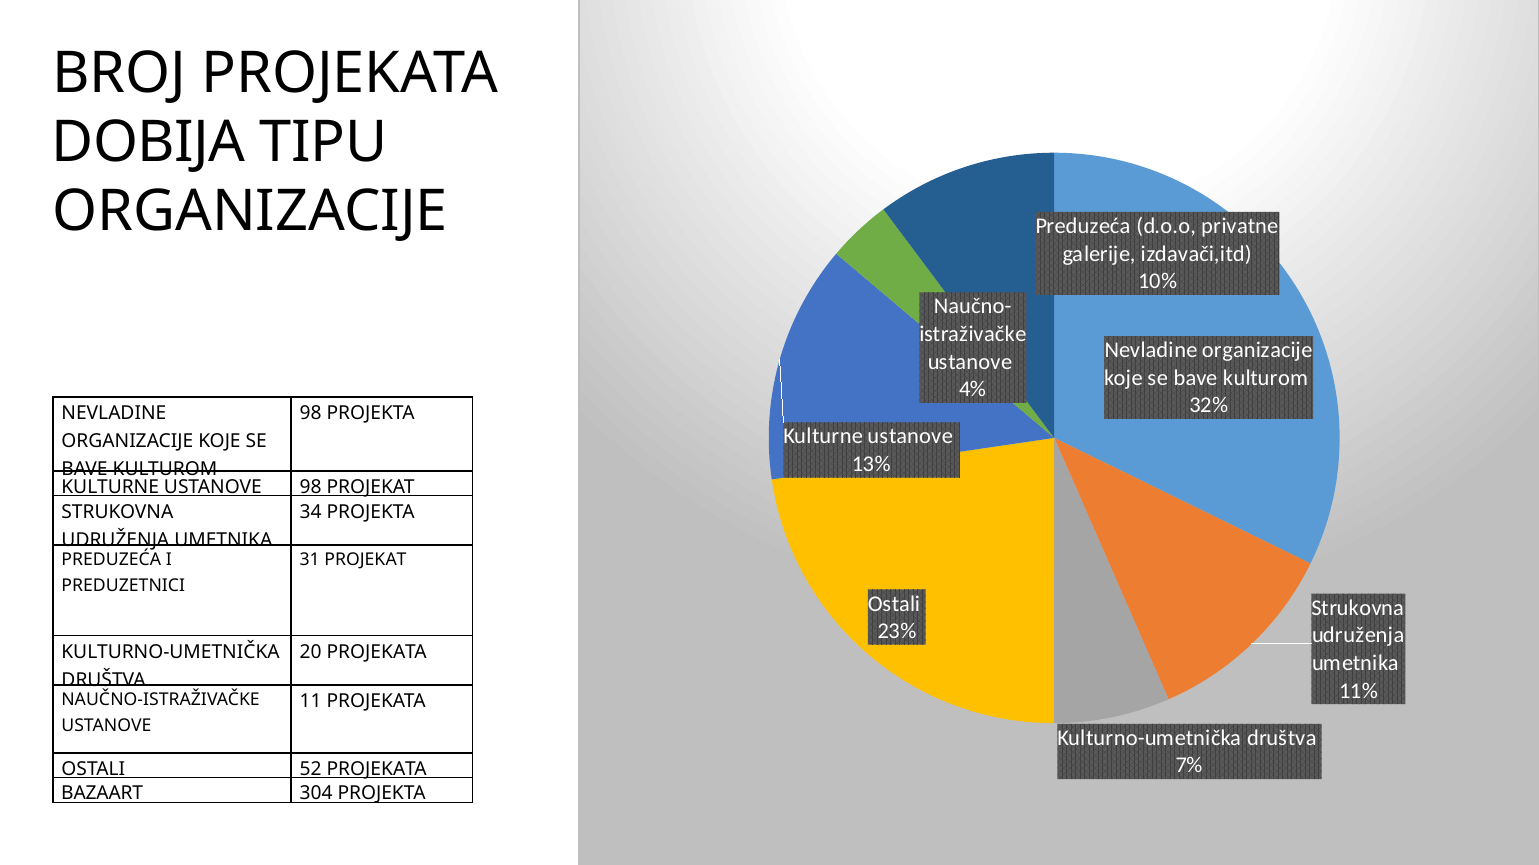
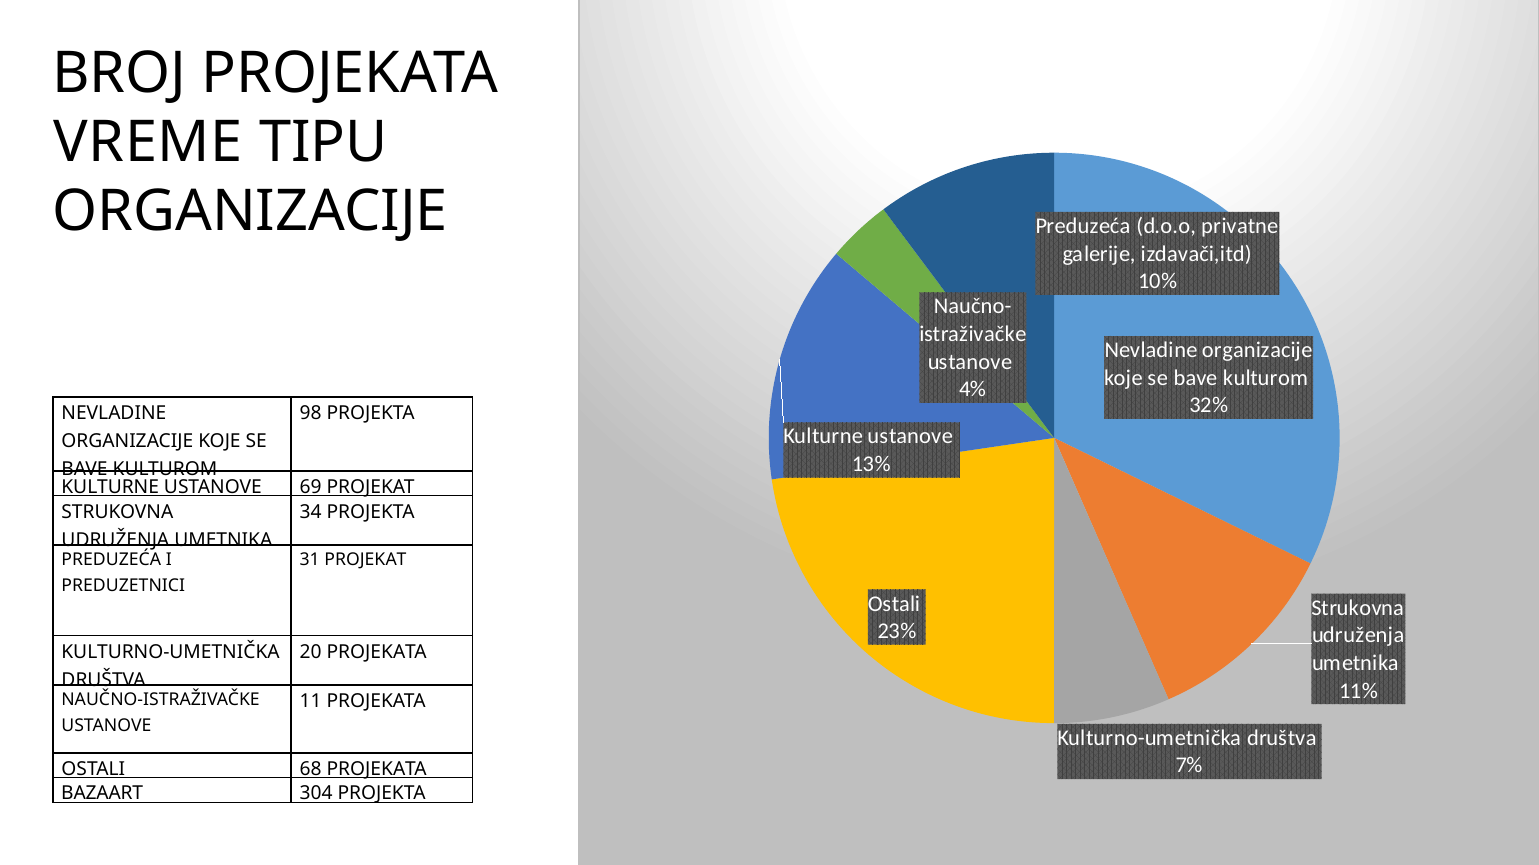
DOBIJA: DOBIJA -> VREME
USTANOVE 98: 98 -> 69
52: 52 -> 68
